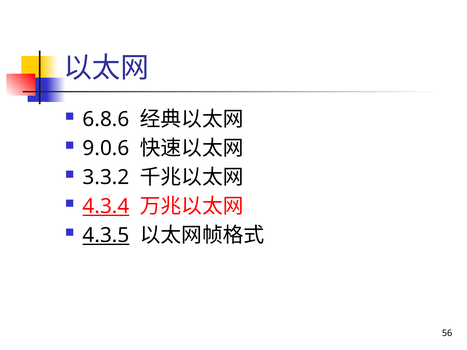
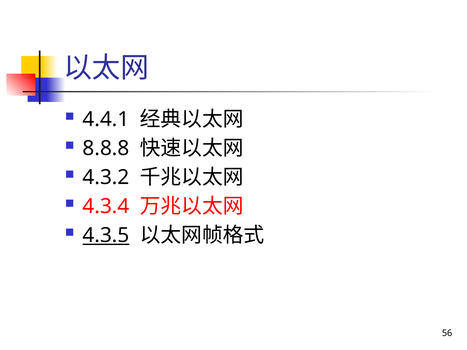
6.8.6: 6.8.6 -> 4.4.1
9.0.6: 9.0.6 -> 8.8.8
3.3.2: 3.3.2 -> 4.3.2
4.3.4 underline: present -> none
